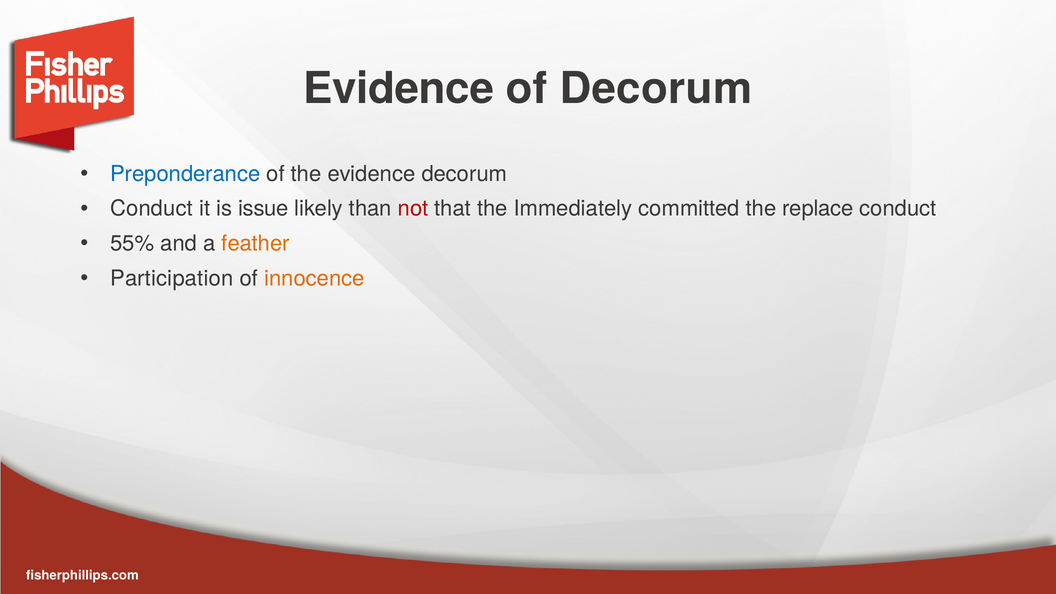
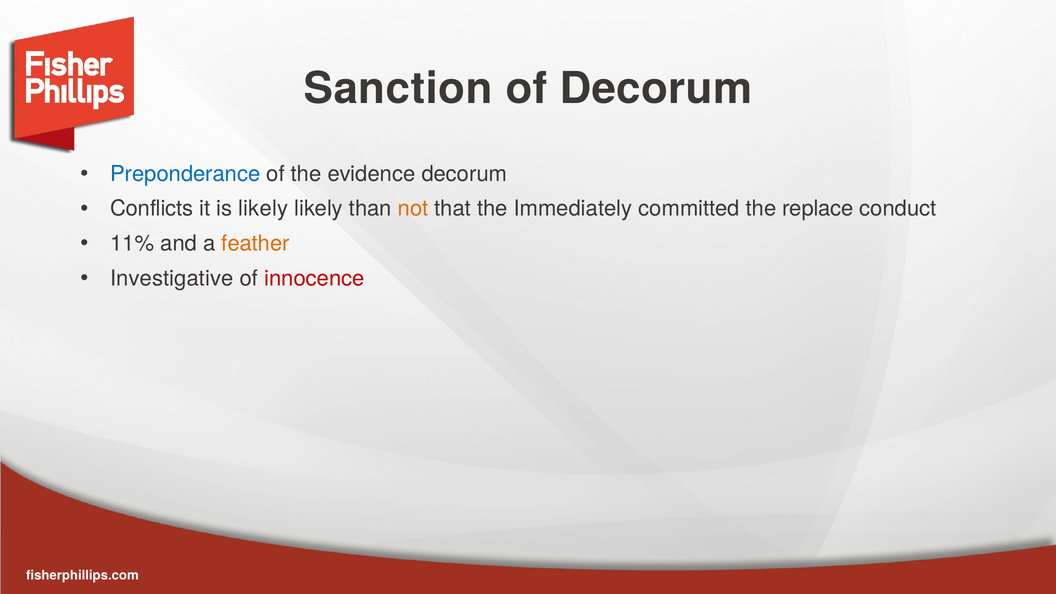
Evidence at (399, 89): Evidence -> Sanction
Conduct at (152, 209): Conduct -> Conflicts
is issue: issue -> likely
not colour: red -> orange
55%: 55% -> 11%
Participation: Participation -> Investigative
innocence colour: orange -> red
